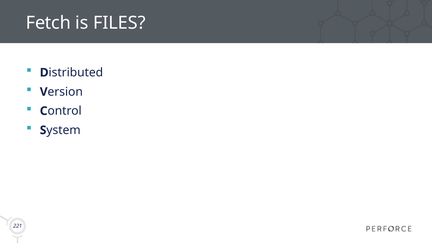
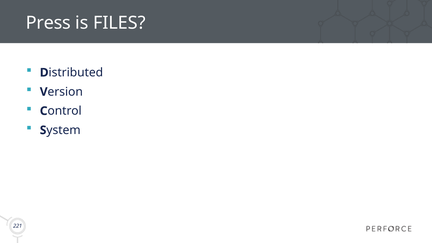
Fetch: Fetch -> Press
